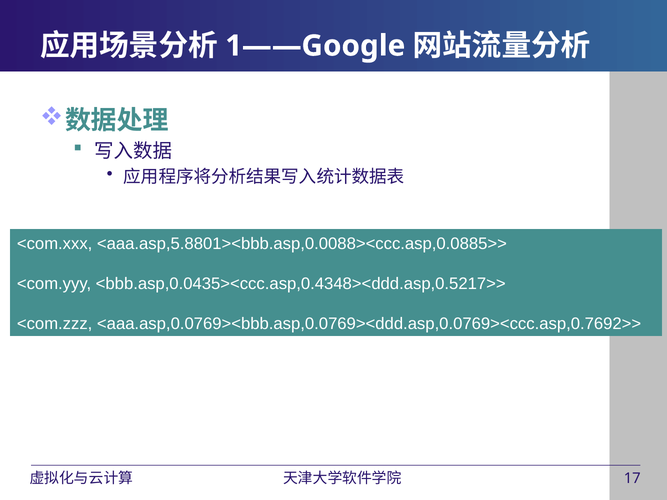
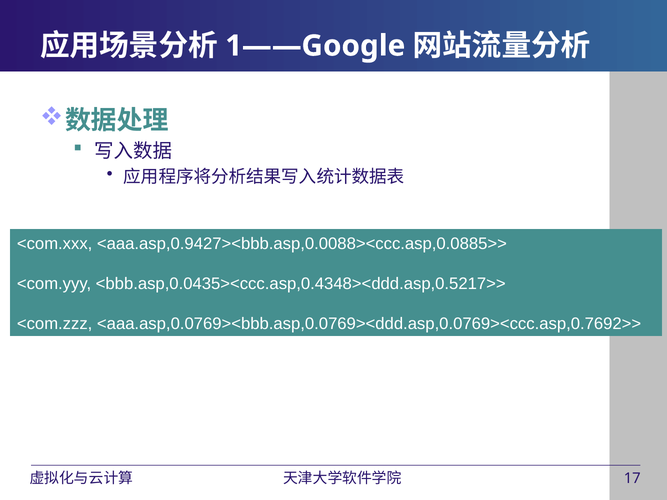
<aaa.asp,5.8801><bbb.asp,0.0088><ccc.asp,0.0885>>: <aaa.asp,5.8801><bbb.asp,0.0088><ccc.asp,0.0885>> -> <aaa.asp,0.9427><bbb.asp,0.0088><ccc.asp,0.0885>>
